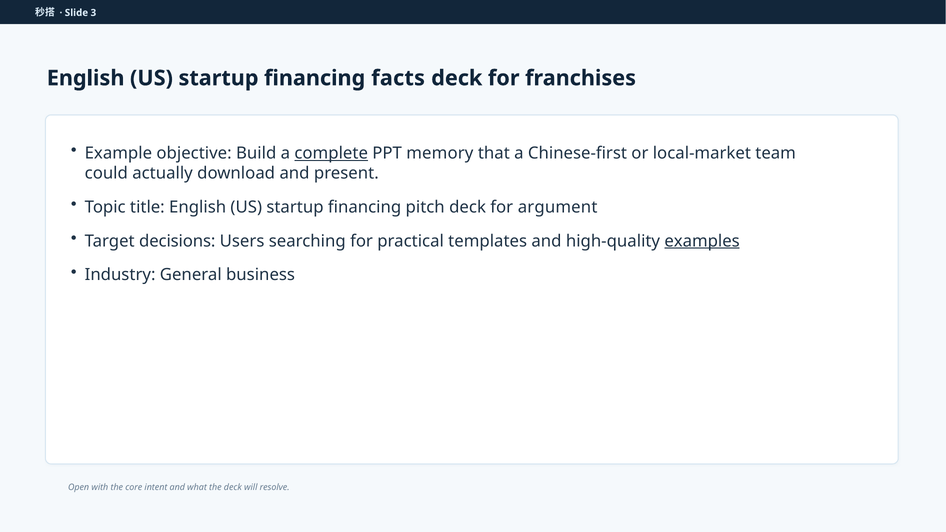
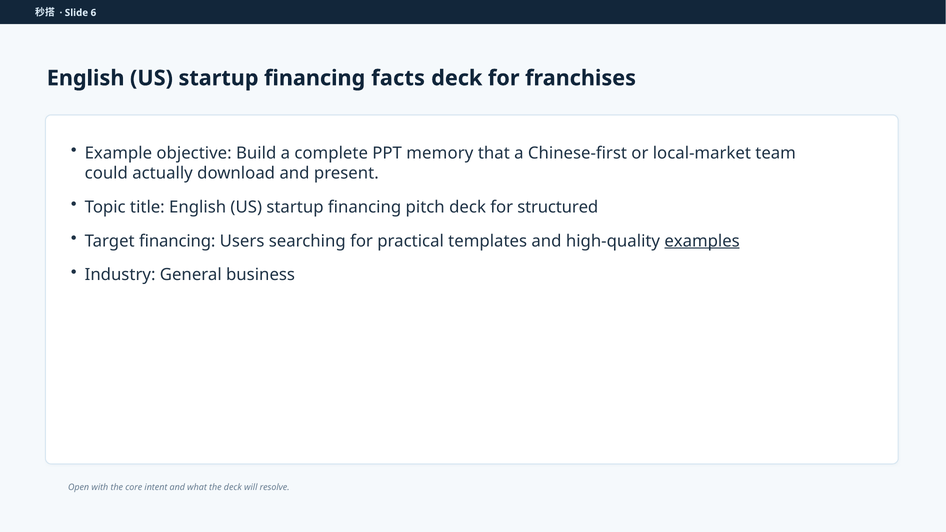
3: 3 -> 6
complete underline: present -> none
argument: argument -> structured
Target decisions: decisions -> financing
